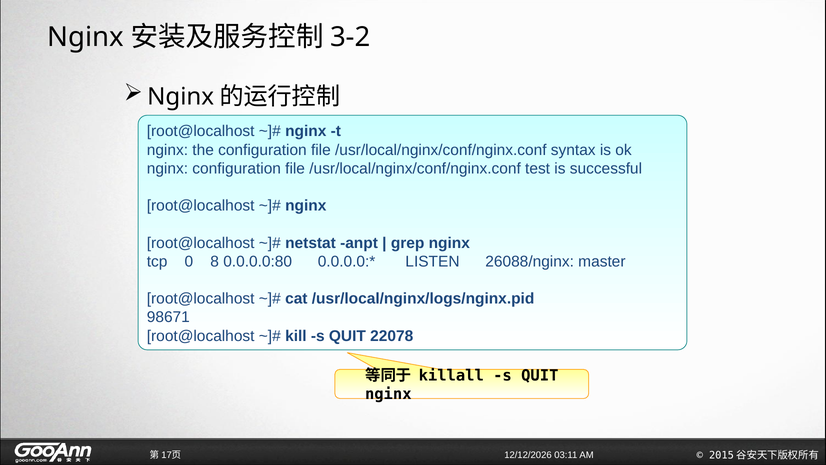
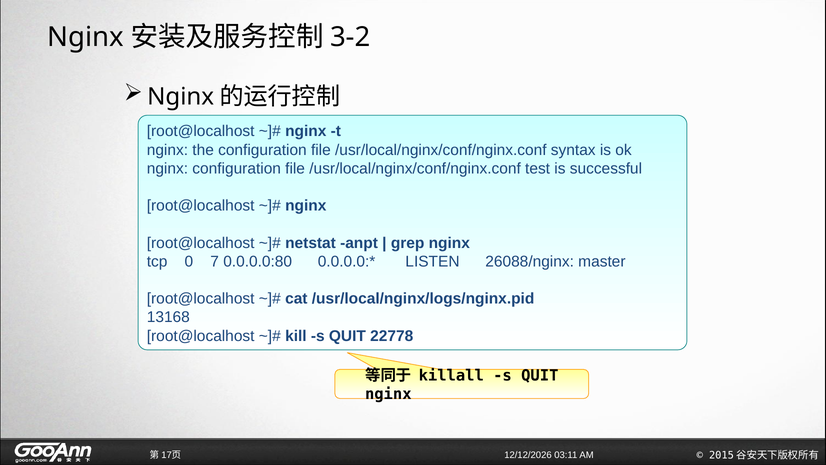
8: 8 -> 7
98671: 98671 -> 13168
22078: 22078 -> 22778
